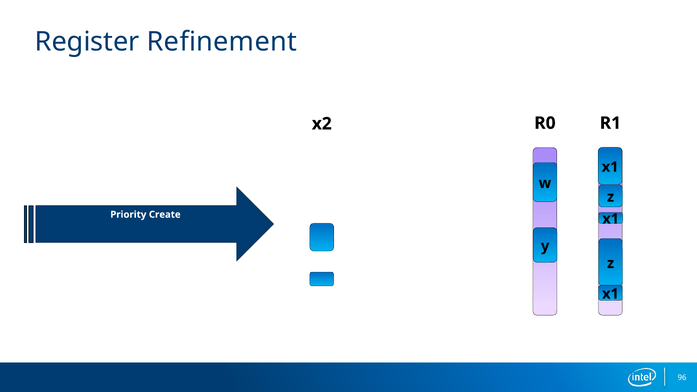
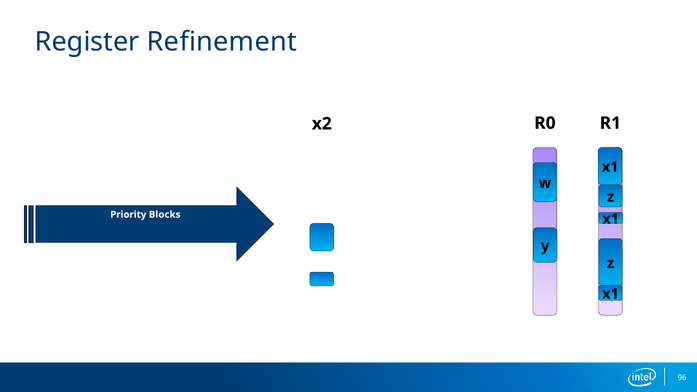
Create: Create -> Blocks
